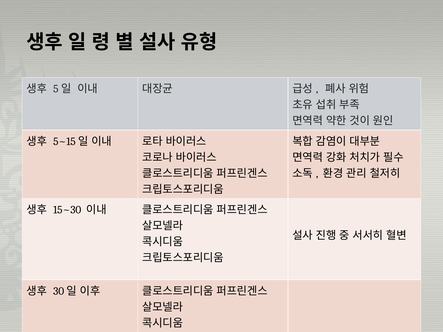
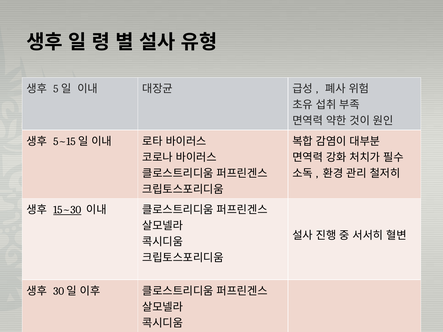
15~30 underline: none -> present
